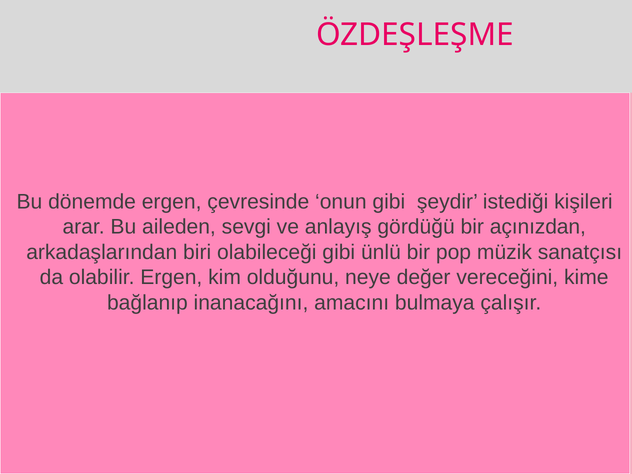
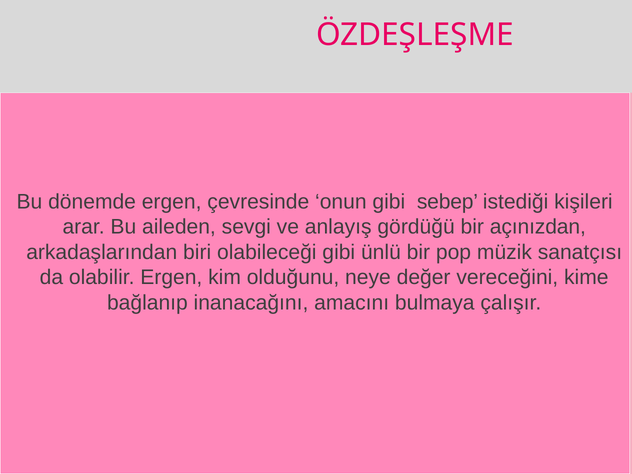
şeydir: şeydir -> sebep
